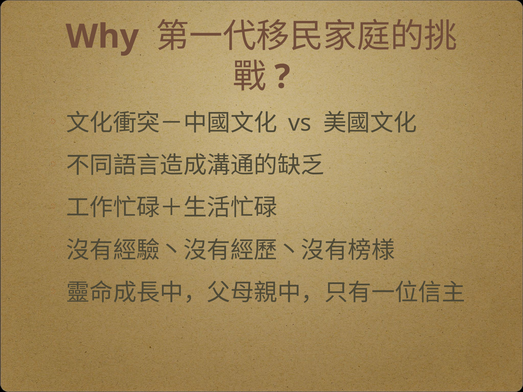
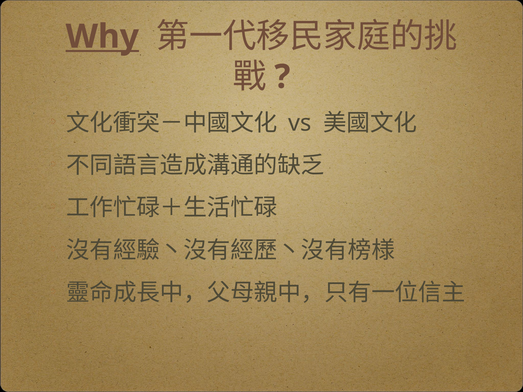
Why underline: none -> present
